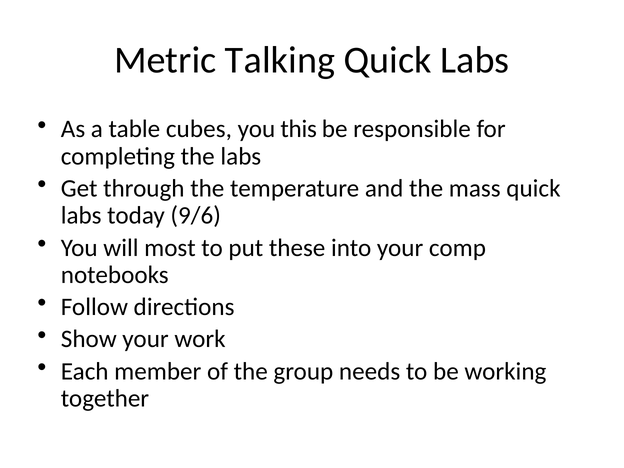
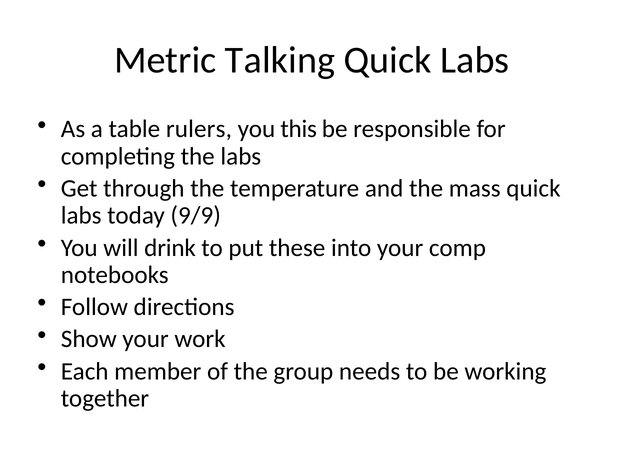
cubes: cubes -> rulers
9/6: 9/6 -> 9/9
most: most -> drink
